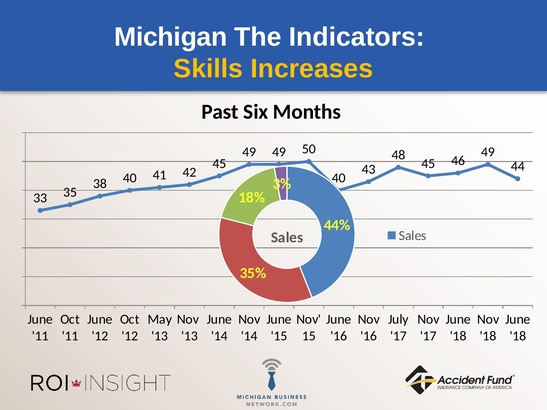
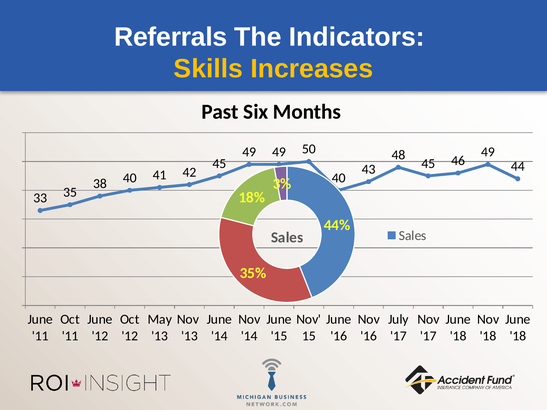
Michigan: Michigan -> Referrals
